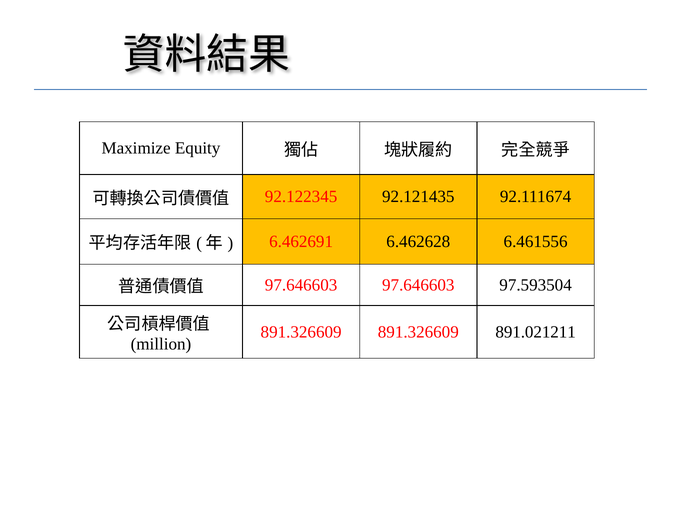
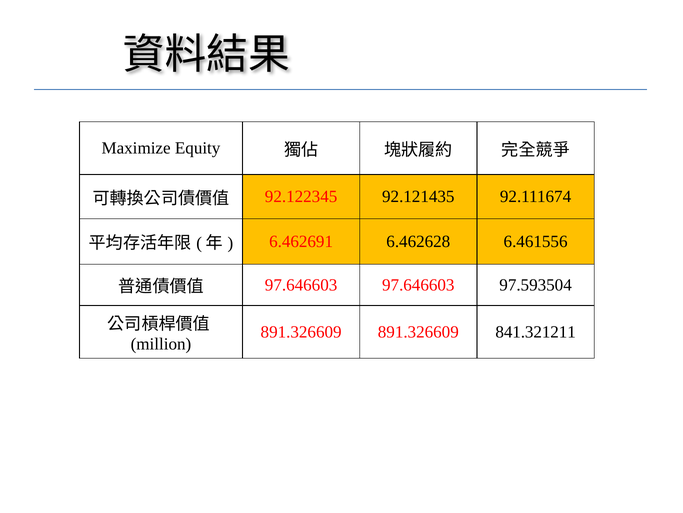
891.021211: 891.021211 -> 841.321211
